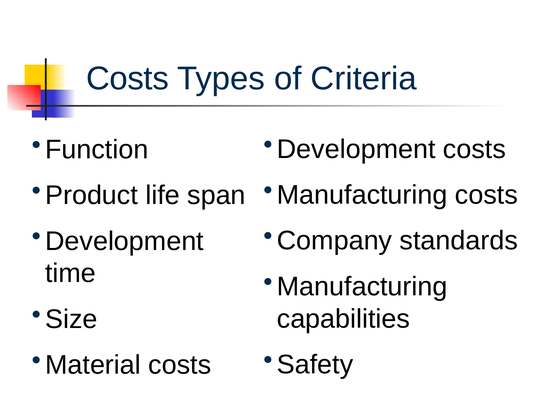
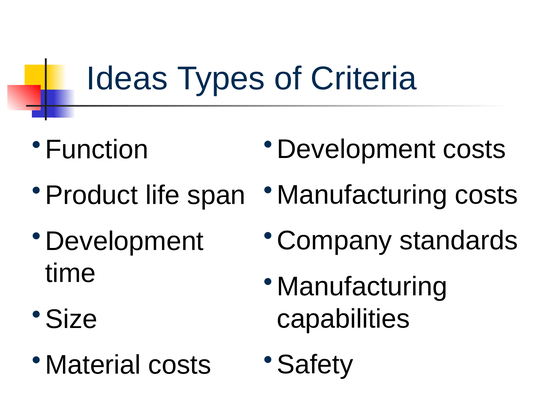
Costs at (127, 79): Costs -> Ideas
